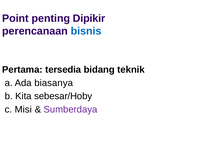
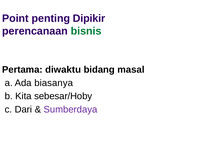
bisnis colour: blue -> green
tersedia: tersedia -> diwaktu
teknik: teknik -> masal
Misi: Misi -> Dari
